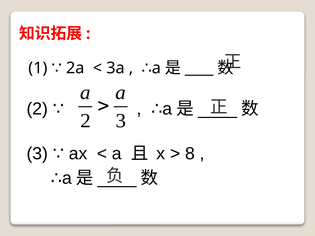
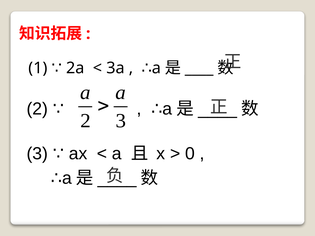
8: 8 -> 0
